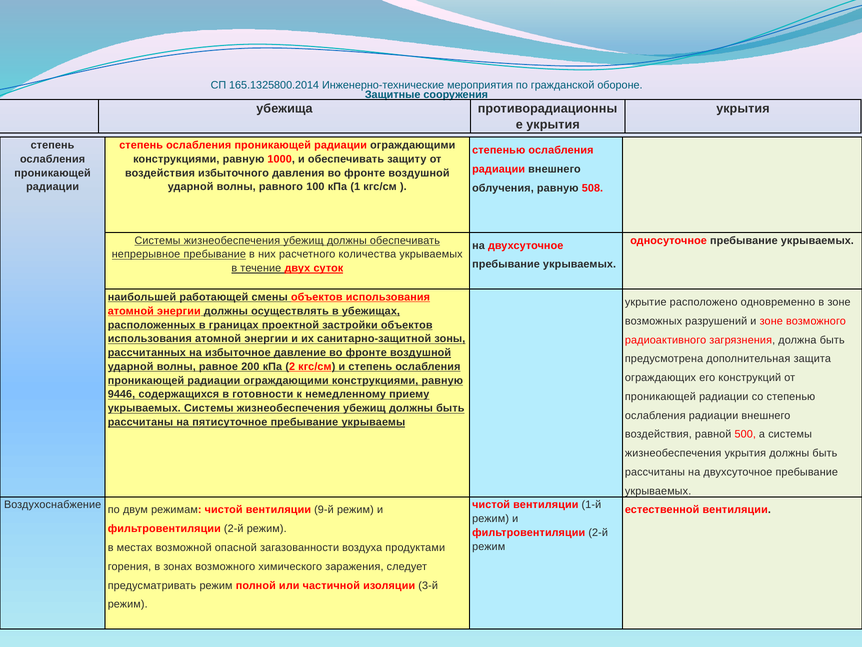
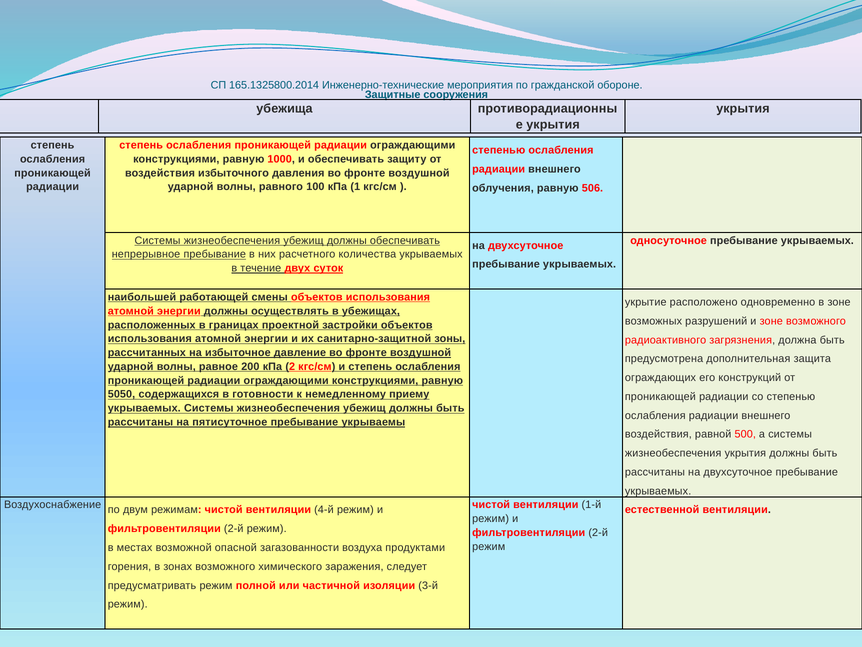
508: 508 -> 506
9446: 9446 -> 5050
9-й: 9-й -> 4-й
